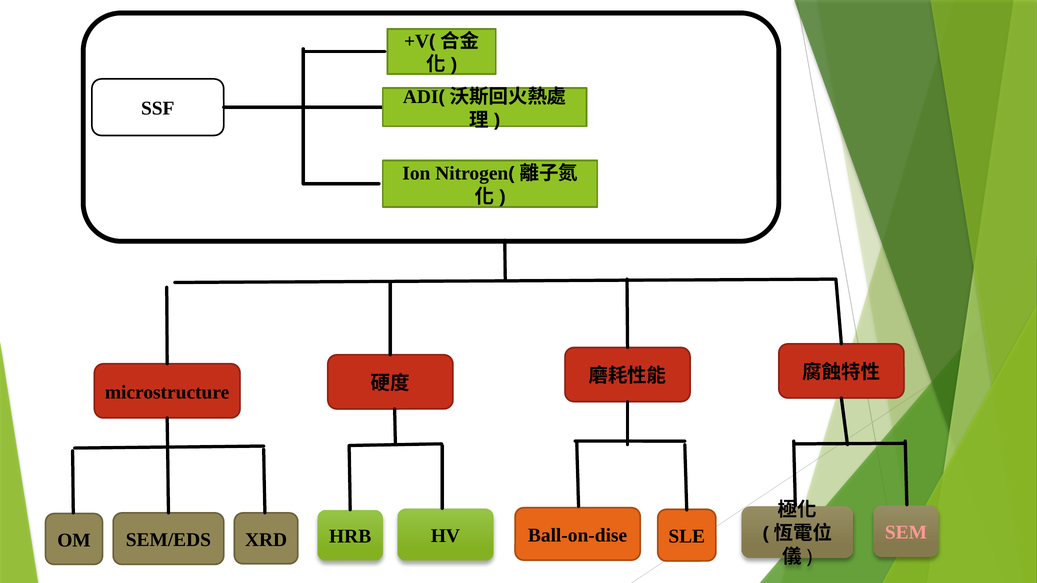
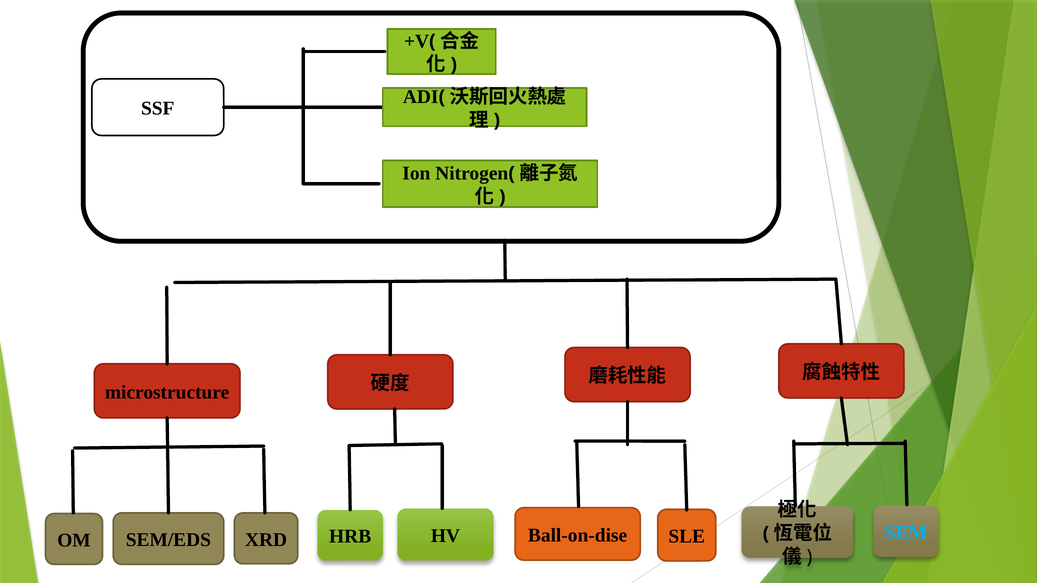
SEM colour: pink -> light blue
